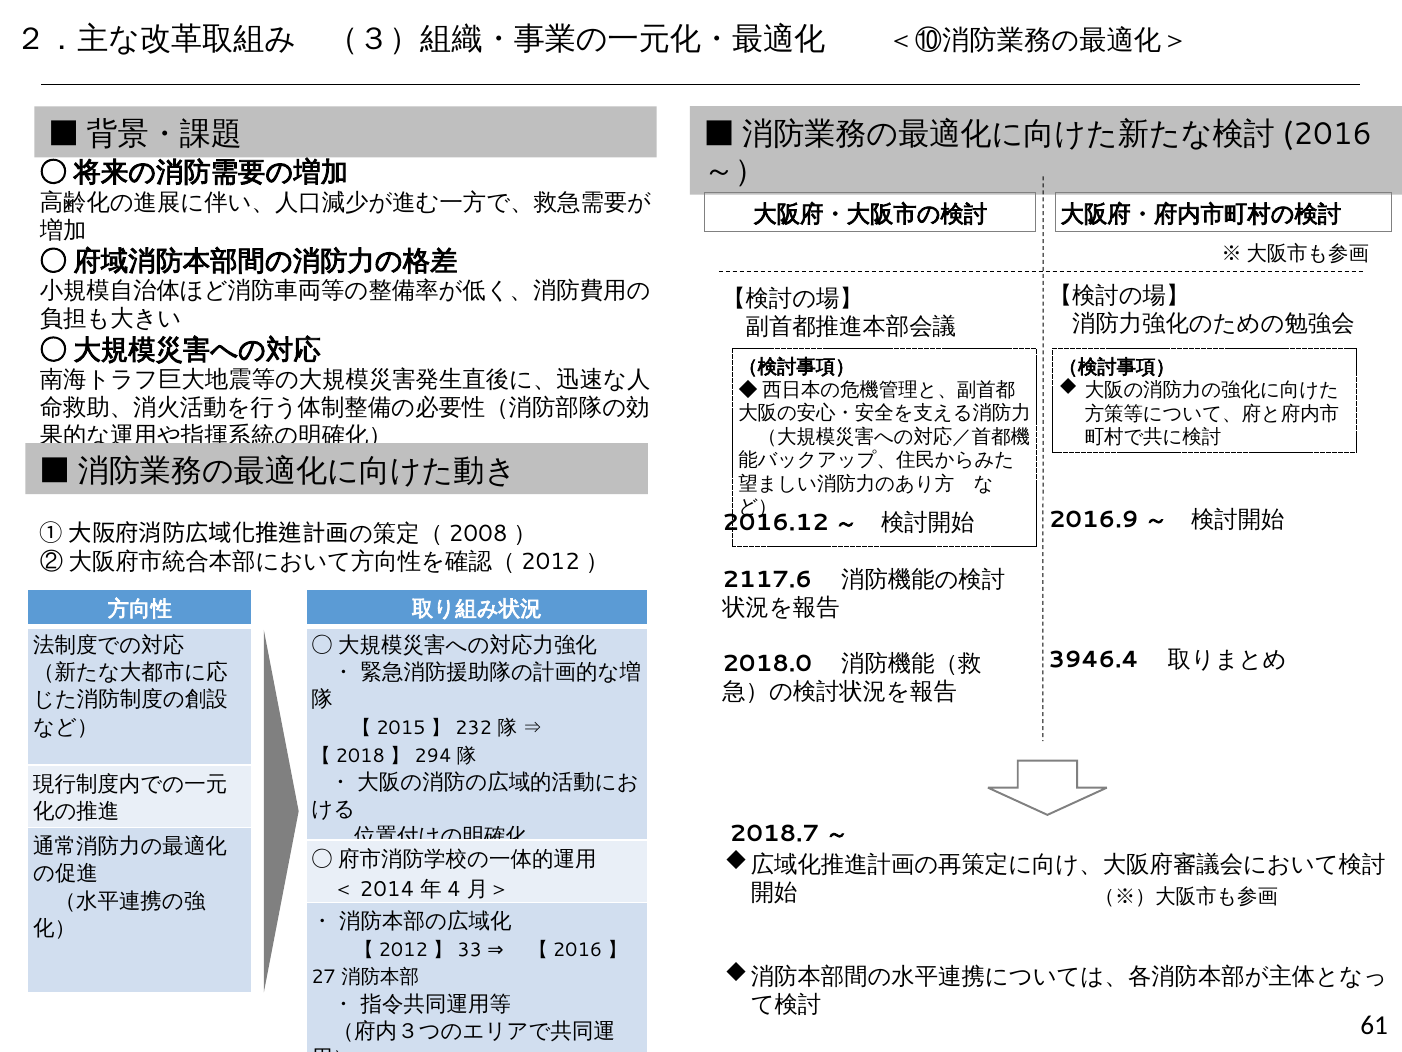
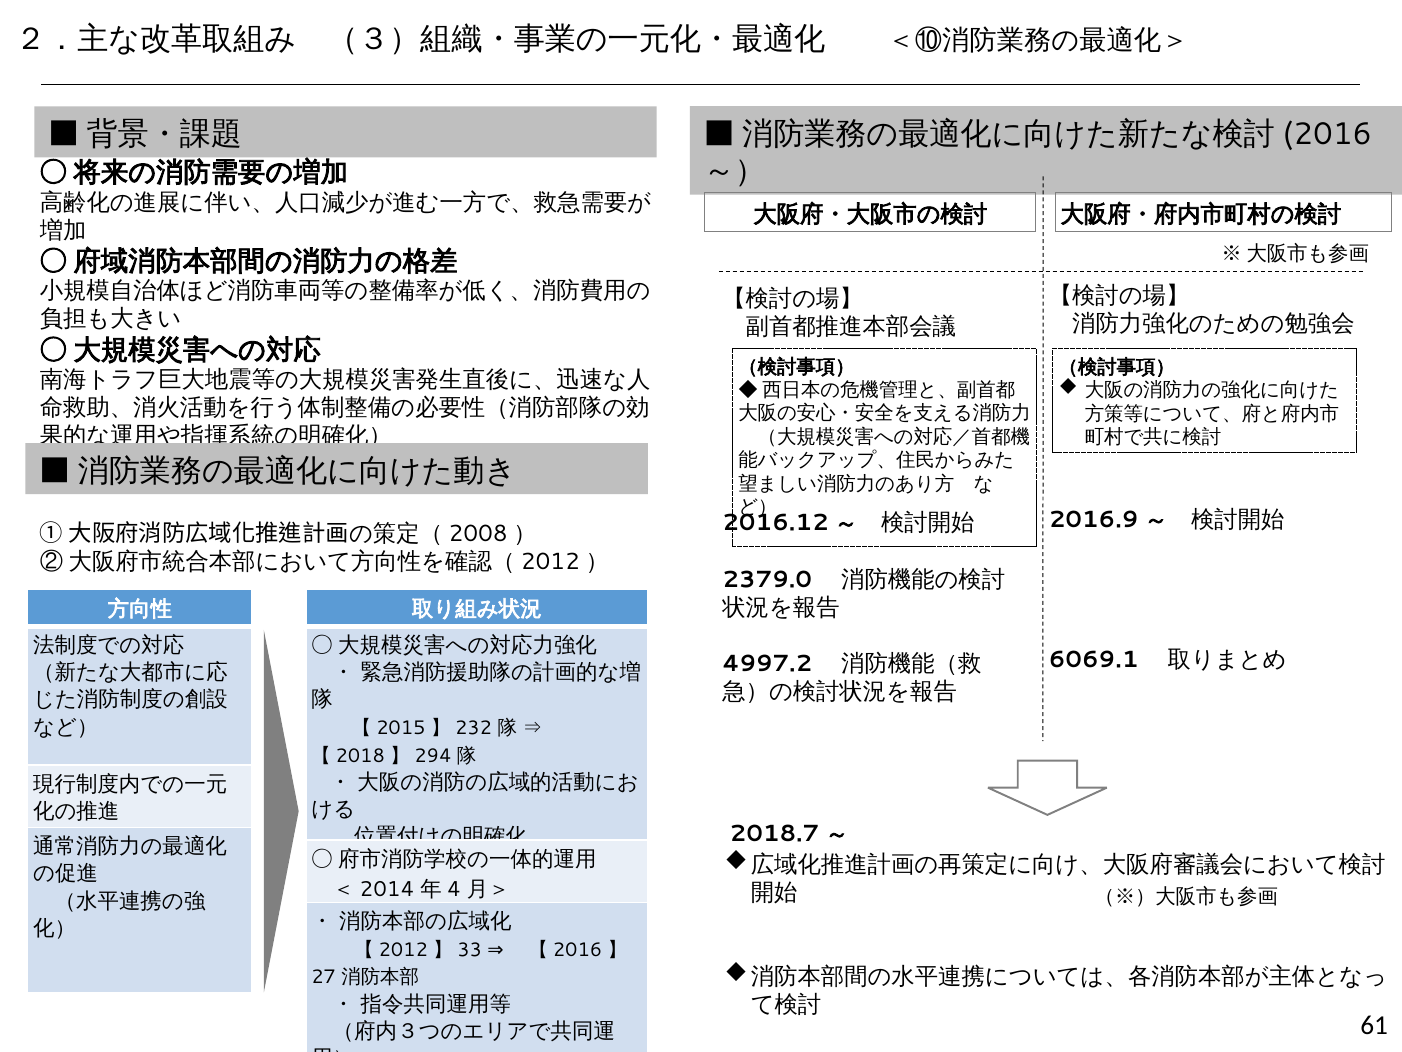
2117.6: 2117.6 -> 2379.0
3946.4: 3946.4 -> 6069.1
2018.0: 2018.0 -> 4997.2
